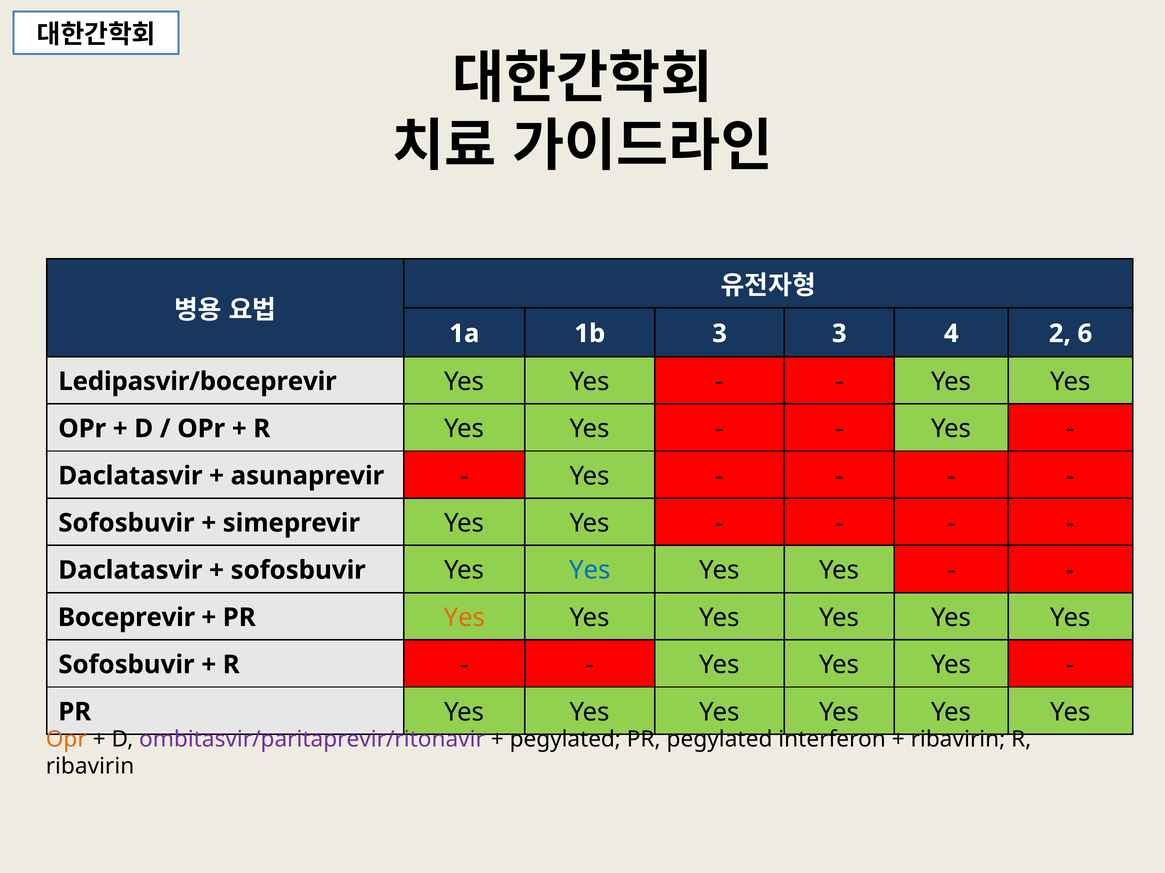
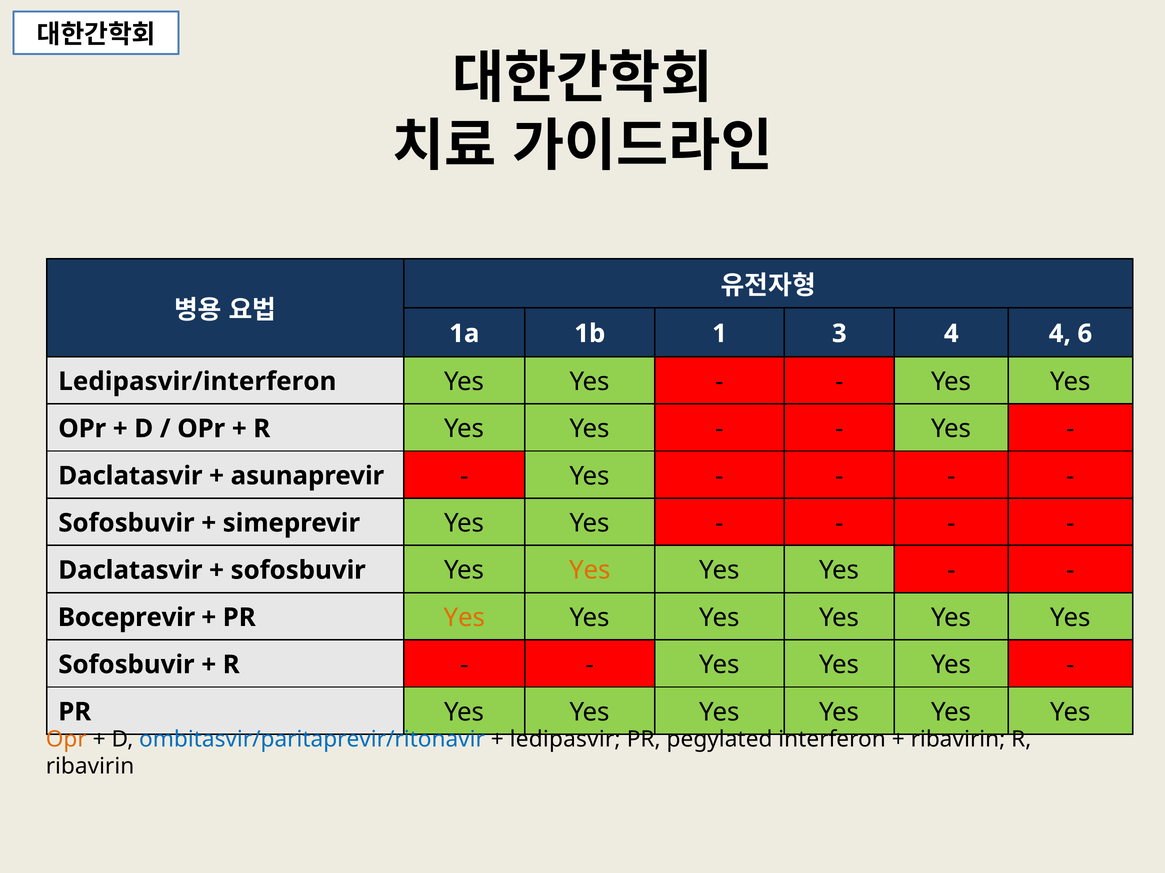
1b 3: 3 -> 1
4 2: 2 -> 4
Ledipasvir/boceprevir: Ledipasvir/boceprevir -> Ledipasvir/interferon
Yes at (590, 571) colour: blue -> orange
ombitasvir/paritaprevir/ritonavir colour: purple -> blue
pegylated at (565, 740): pegylated -> ledipasvir
